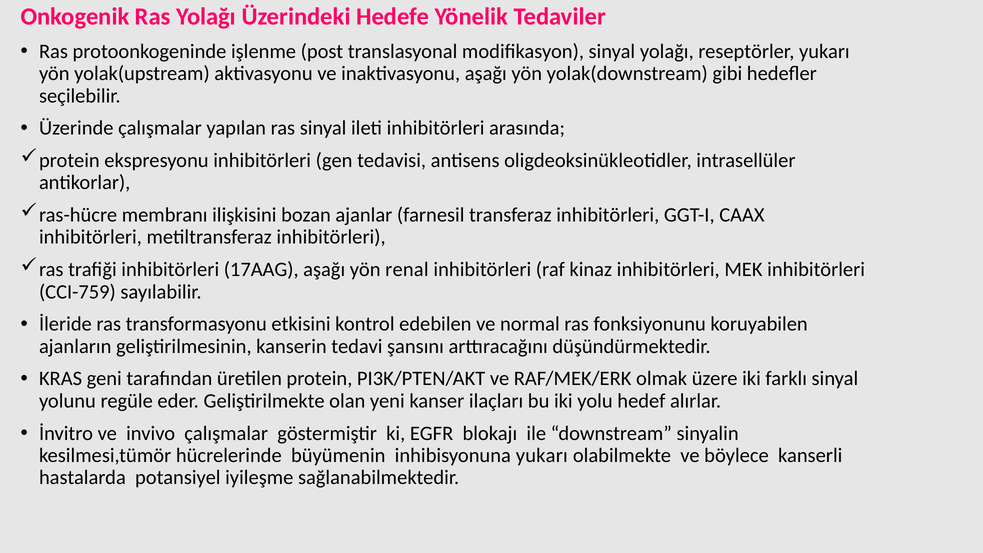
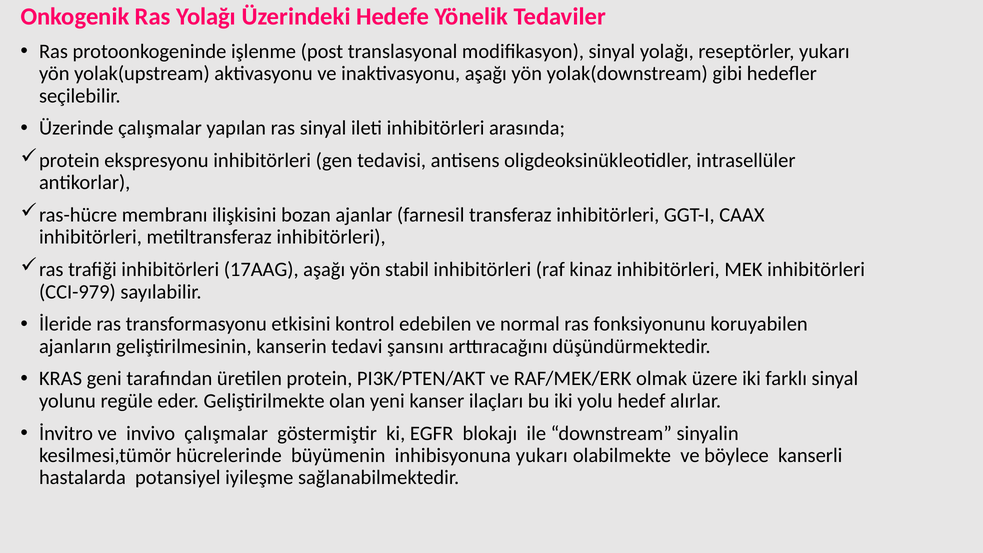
renal: renal -> stabil
CCI-759: CCI-759 -> CCI-979
